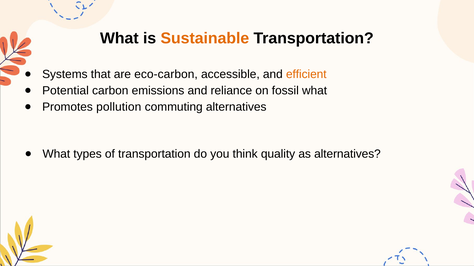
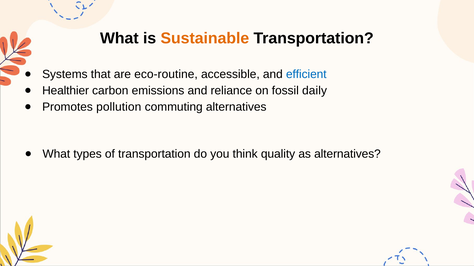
eco-carbon: eco-carbon -> eco-routine
efficient colour: orange -> blue
Potential: Potential -> Healthier
fossil what: what -> daily
